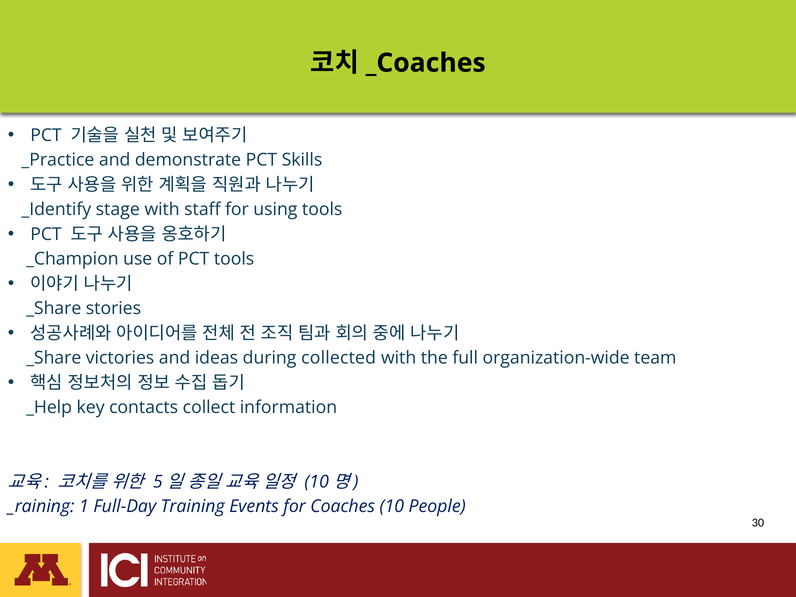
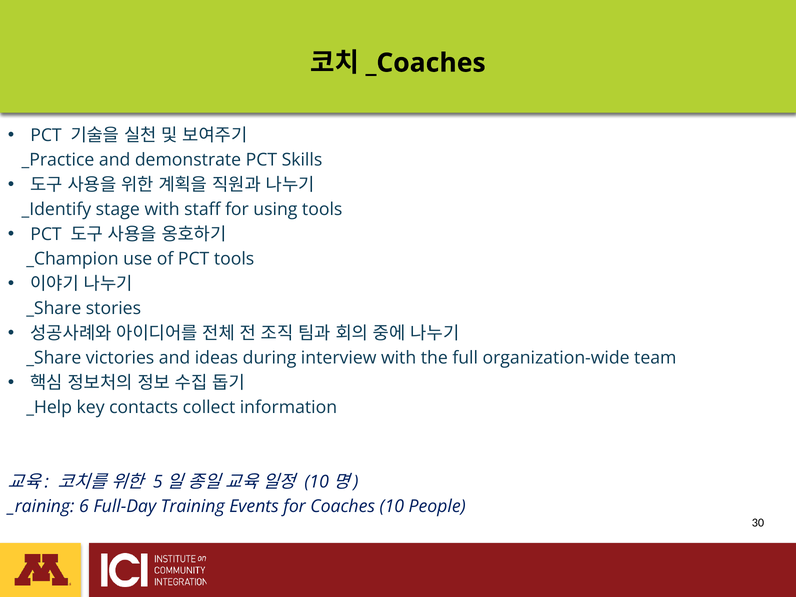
collected: collected -> interview
1: 1 -> 6
